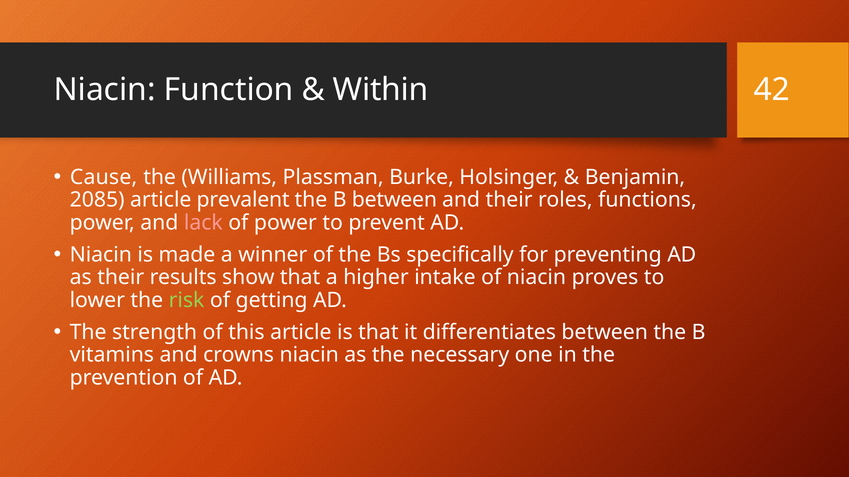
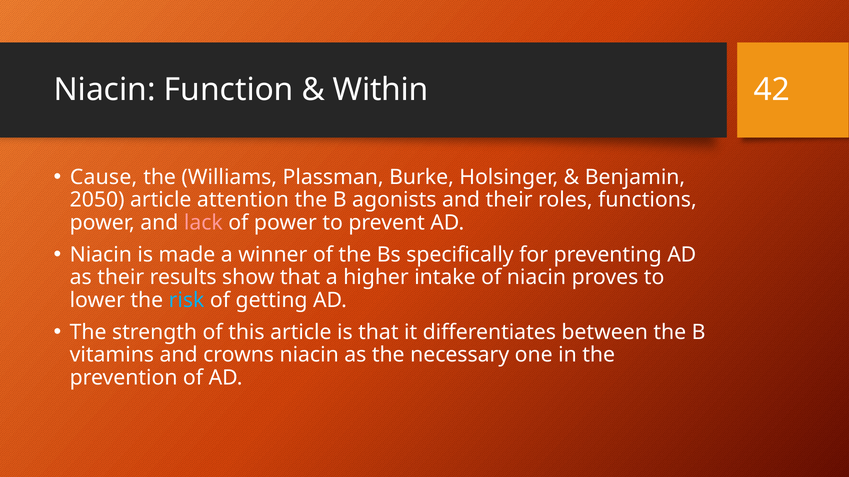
2085: 2085 -> 2050
prevalent: prevalent -> attention
B between: between -> agonists
risk colour: light green -> light blue
